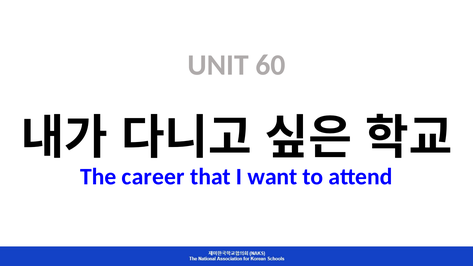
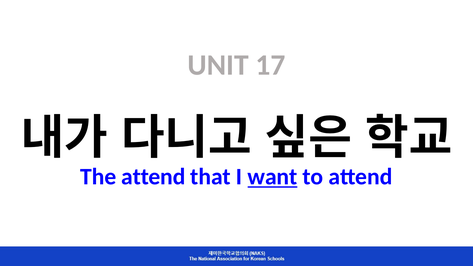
60: 60 -> 17
The career: career -> attend
want underline: none -> present
